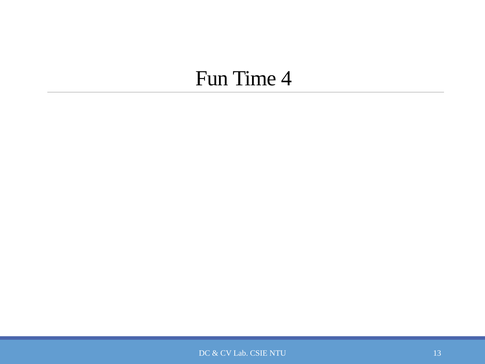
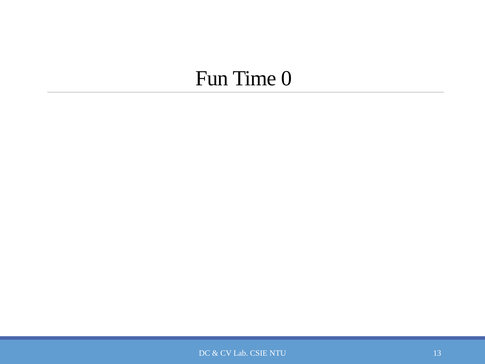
4: 4 -> 0
